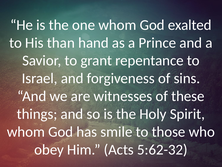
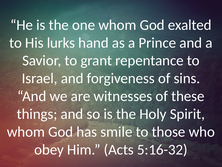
than: than -> lurks
5:62-32: 5:62-32 -> 5:16-32
